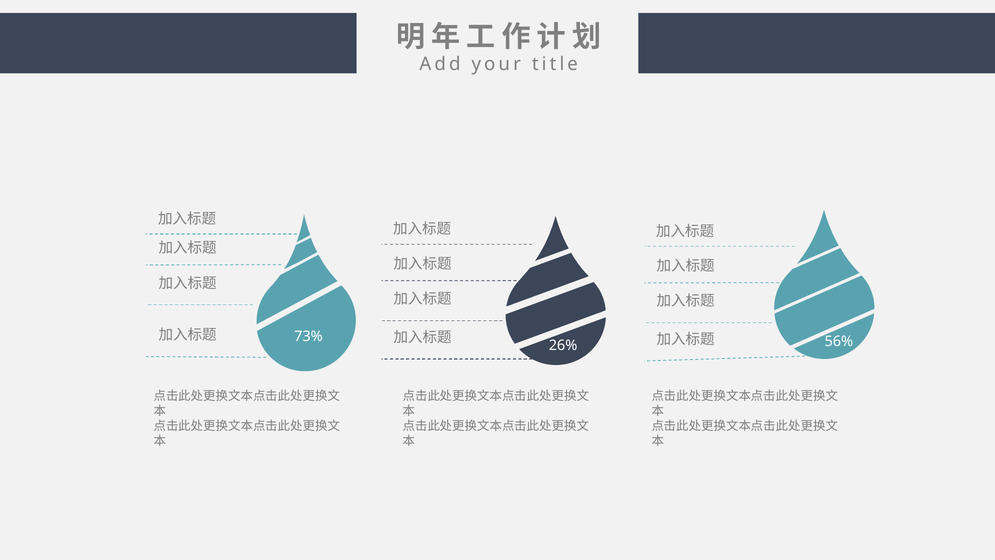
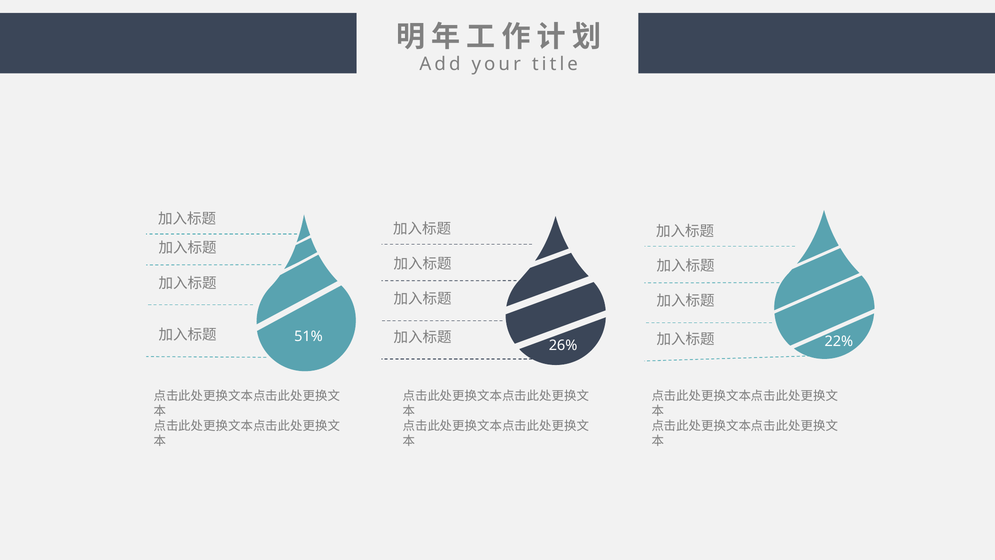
73%: 73% -> 51%
56%: 56% -> 22%
